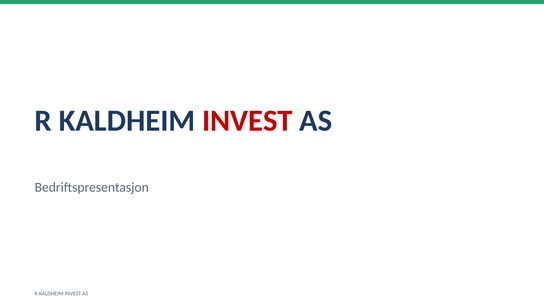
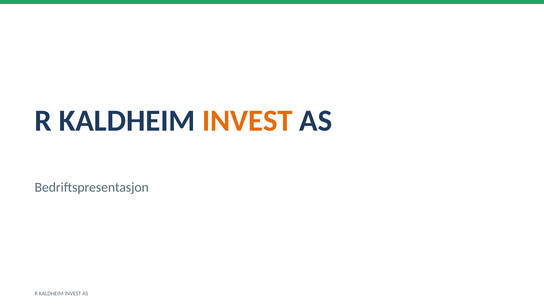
INVEST at (247, 121) colour: red -> orange
